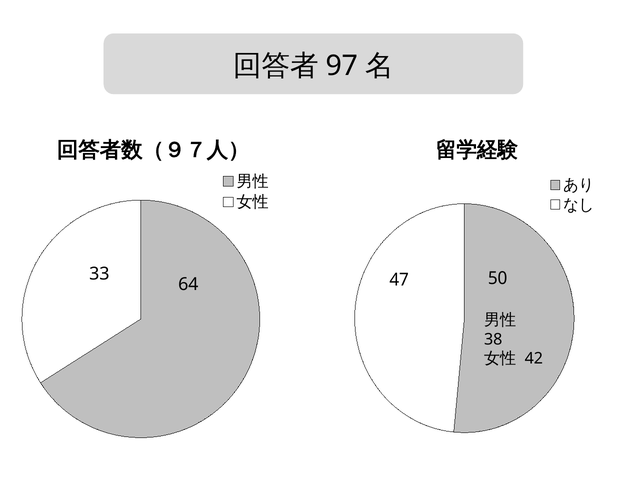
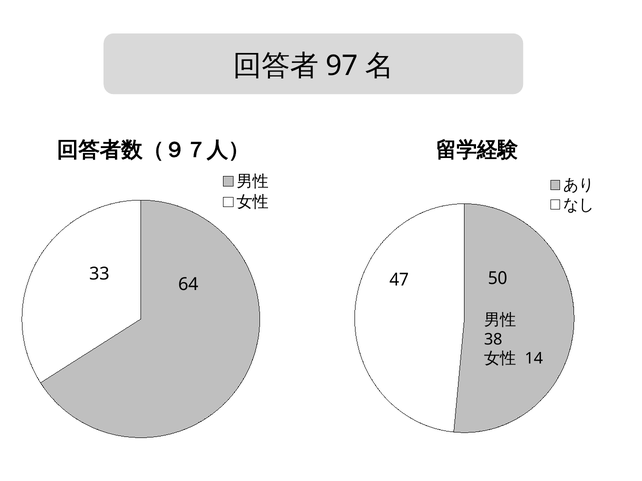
42: 42 -> 14
